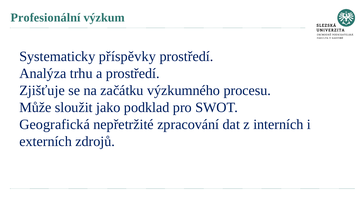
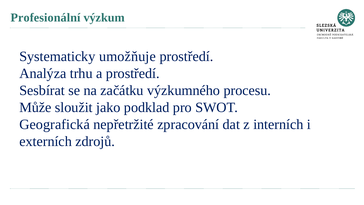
příspěvky: příspěvky -> umožňuje
Zjišťuje: Zjišťuje -> Sesbírat
